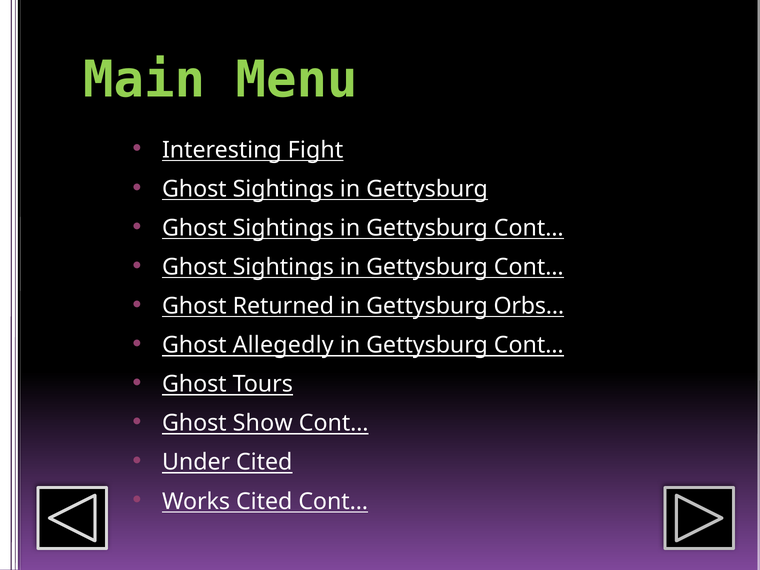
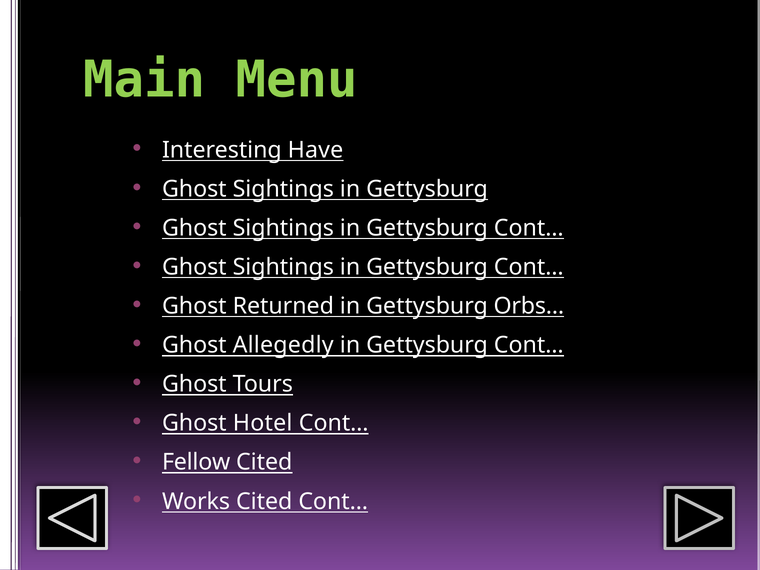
Fight: Fight -> Have
Show: Show -> Hotel
Under: Under -> Fellow
